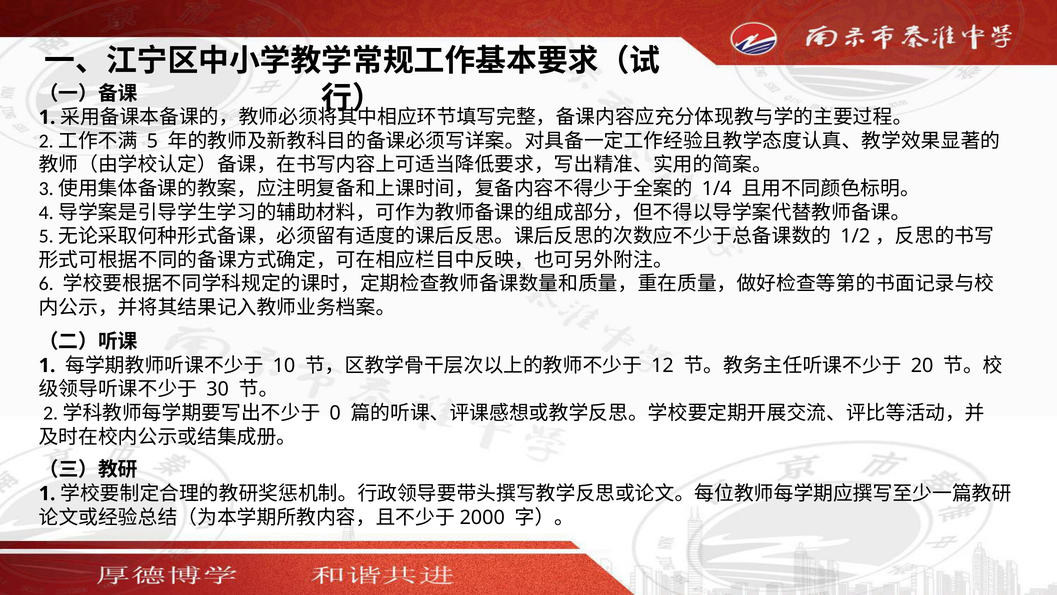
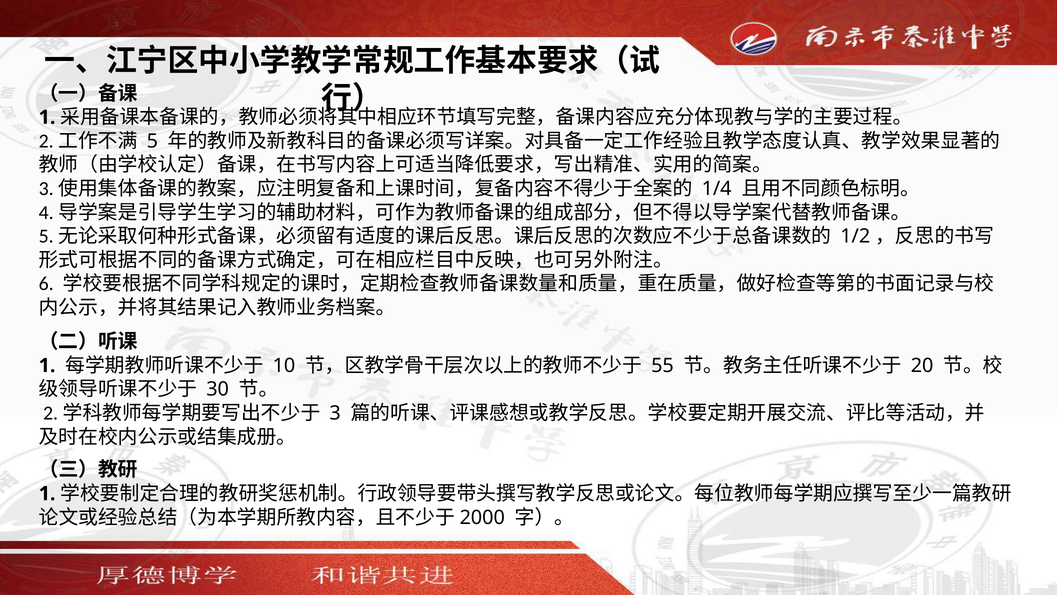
12: 12 -> 55
0: 0 -> 3
